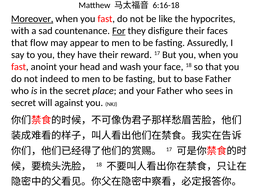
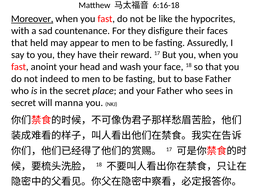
For underline: present -> none
flow: flow -> held
against: against -> manna
